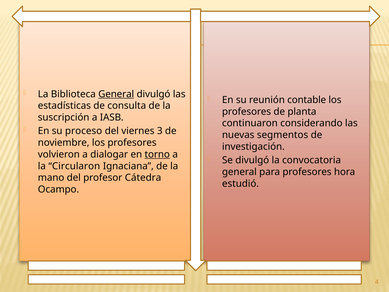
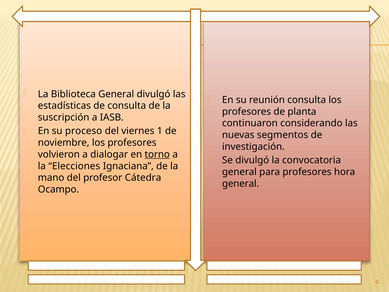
General at (116, 94) underline: present -> none
reunión contable: contable -> consulta
3: 3 -> 1
Circularon: Circularon -> Elecciones
estudió at (241, 183): estudió -> general
